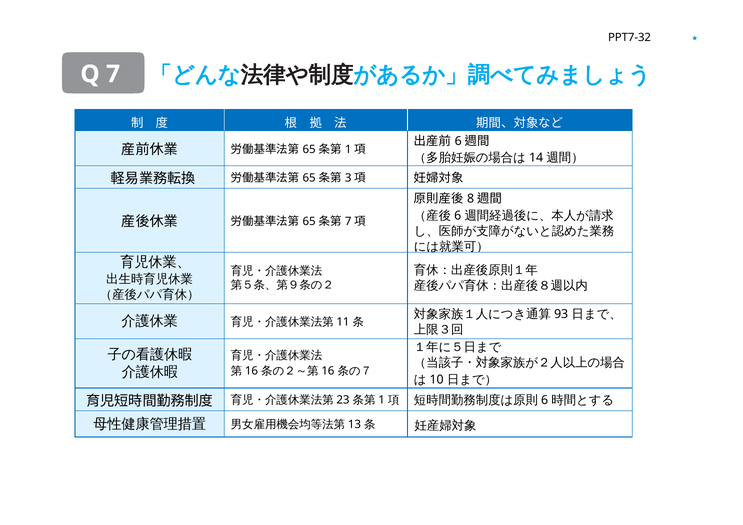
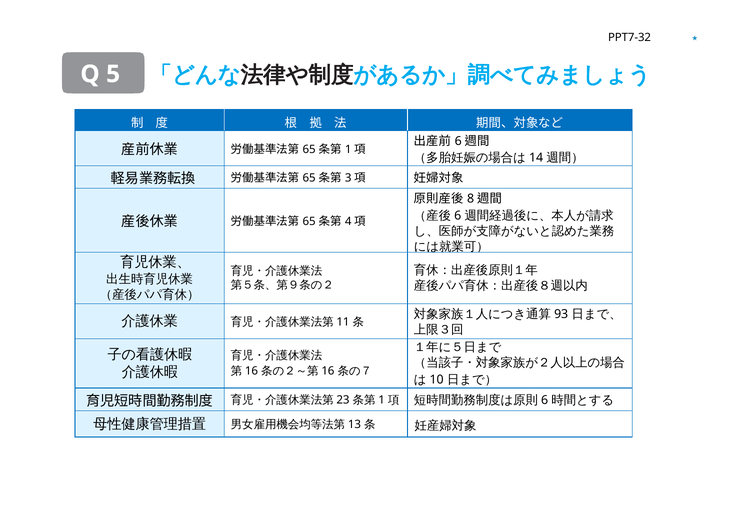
Q 7: 7 -> 5
7 at (348, 222): 7 -> 4
